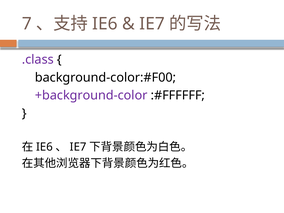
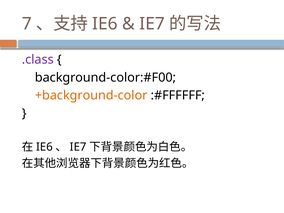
+background-color colour: purple -> orange
